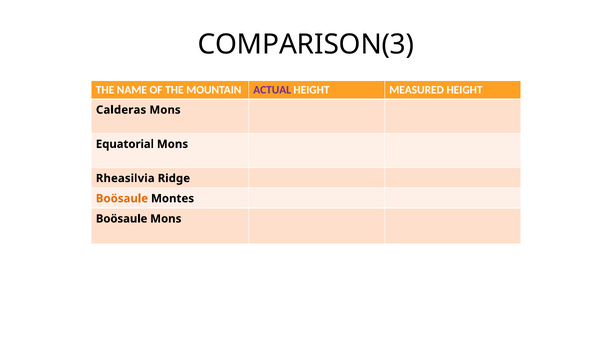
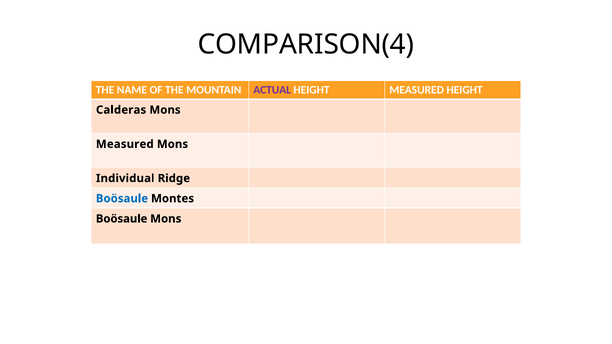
COMPARISON(3: COMPARISON(3 -> COMPARISON(4
Equatorial at (125, 144): Equatorial -> Measured
Rheasilvia: Rheasilvia -> Individual
Boösaule at (122, 199) colour: orange -> blue
